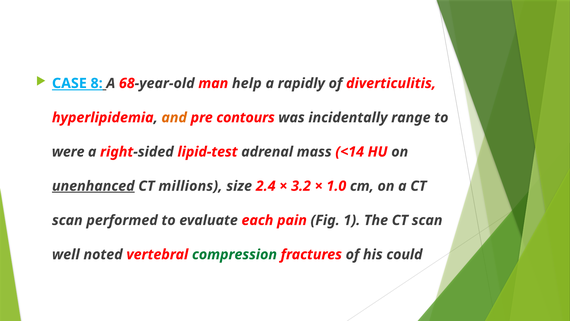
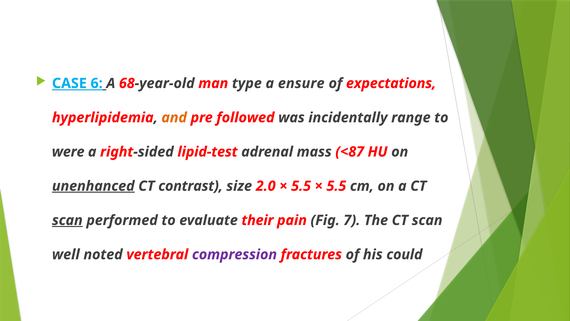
8: 8 -> 6
help: help -> type
rapidly: rapidly -> ensure
diverticulitis: diverticulitis -> expectations
contours: contours -> followed
<14: <14 -> <87
millions: millions -> contrast
2.4: 2.4 -> 2.0
3.2 at (301, 186): 3.2 -> 5.5
1.0 at (336, 186): 1.0 -> 5.5
scan at (67, 220) underline: none -> present
each: each -> their
1: 1 -> 7
compression colour: green -> purple
